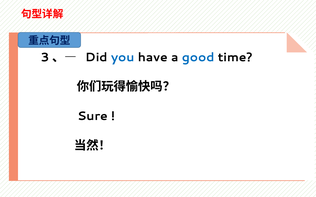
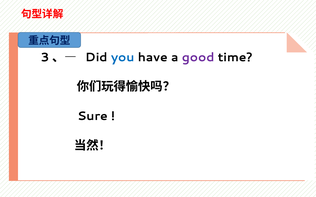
good colour: blue -> purple
